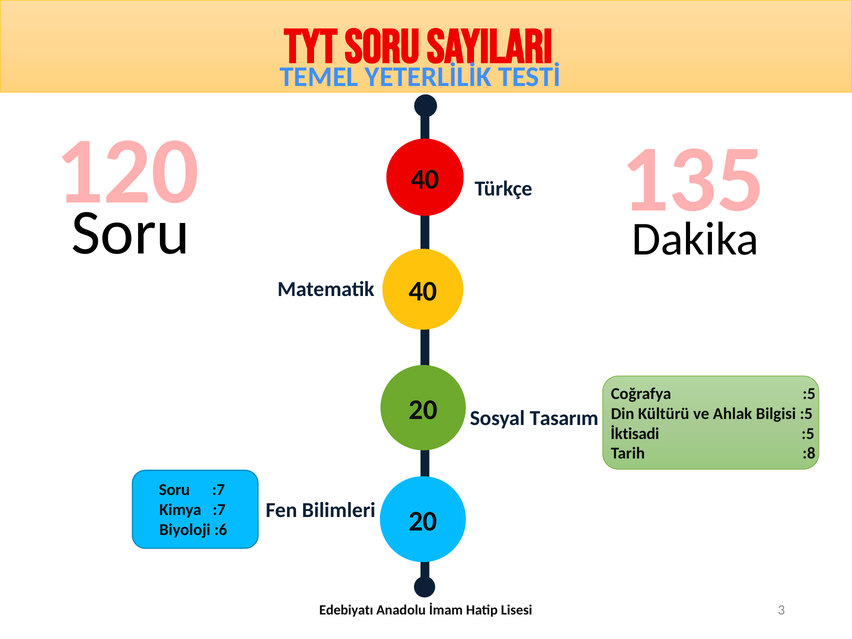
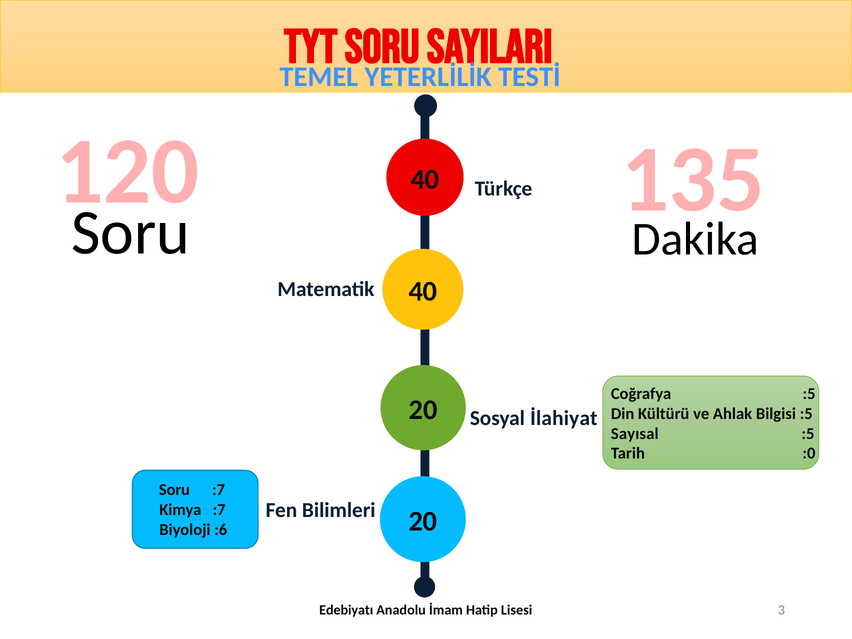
Tasarım: Tasarım -> İlahiyat
İktisadi: İktisadi -> Sayısal
:8: :8 -> :0
